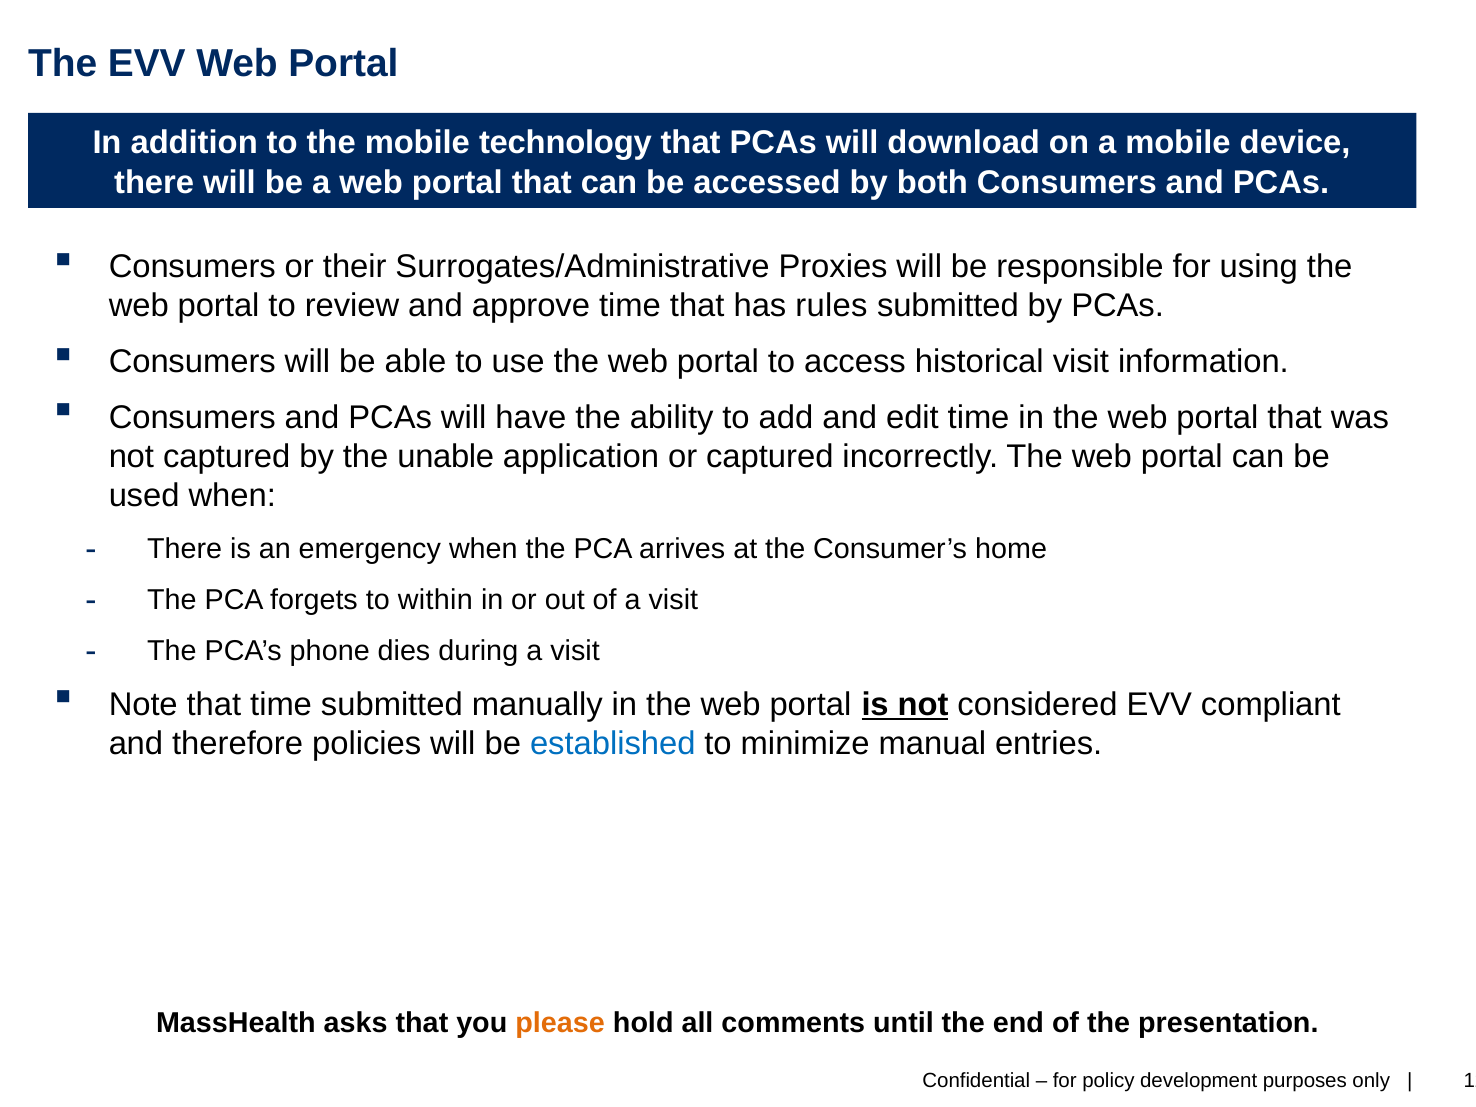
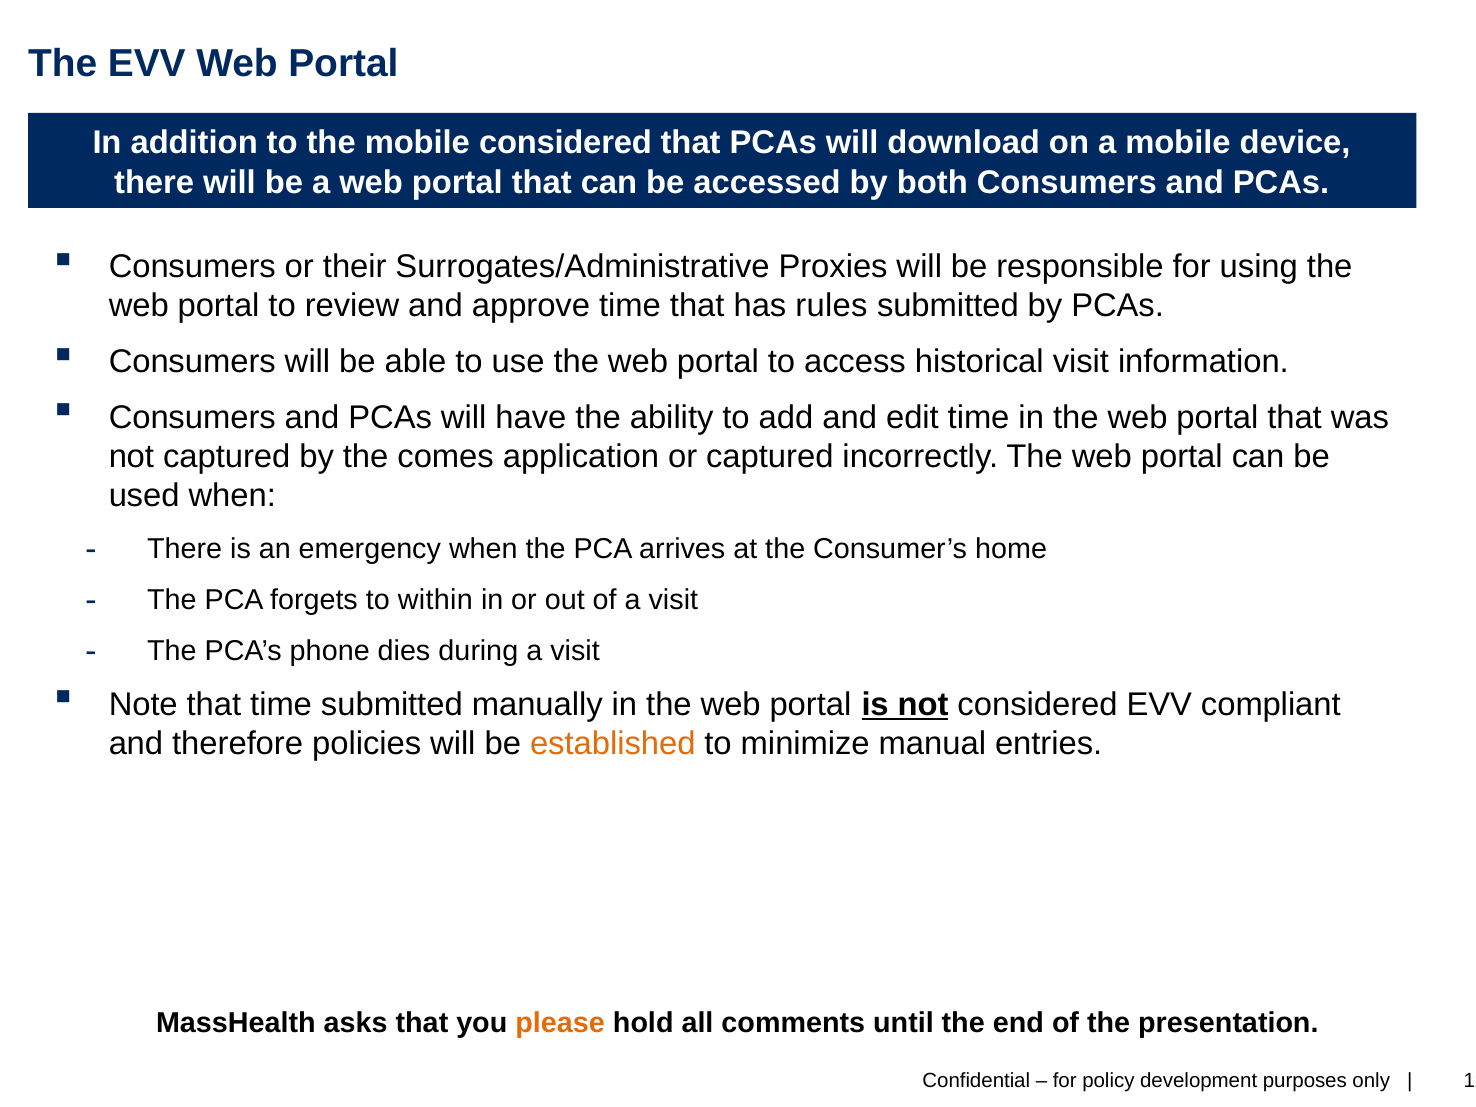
mobile technology: technology -> considered
unable: unable -> comes
established colour: blue -> orange
